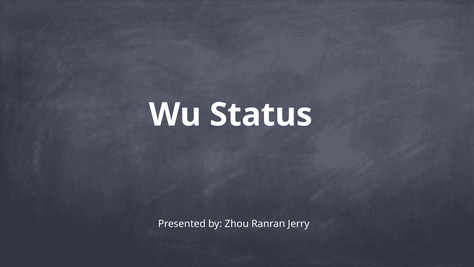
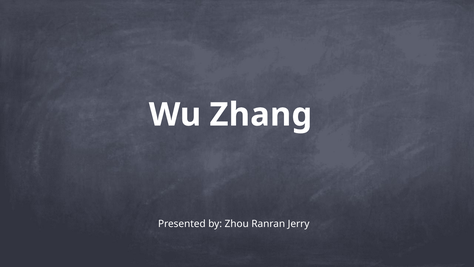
Status: Status -> Zhang
